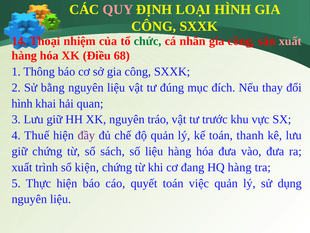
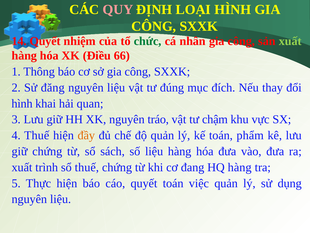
14 Thoại: Thoại -> Quyết
xuất at (290, 41) colour: pink -> light green
68: 68 -> 66
bằng: bằng -> đăng
trước: trước -> chậm
đầy colour: purple -> orange
thanh: thanh -> phẩm
sổ kiện: kiện -> thuế
